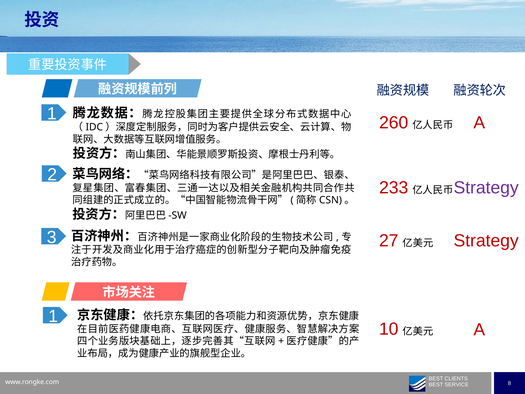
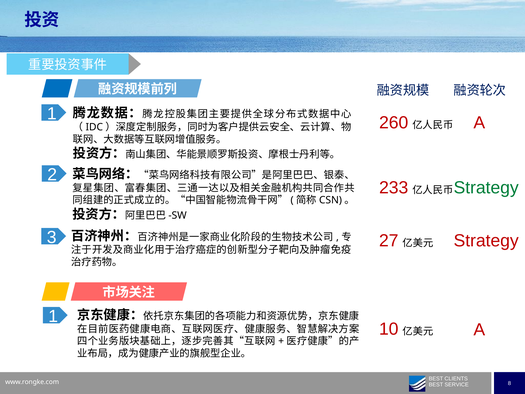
Strategy at (486, 188) colour: purple -> green
